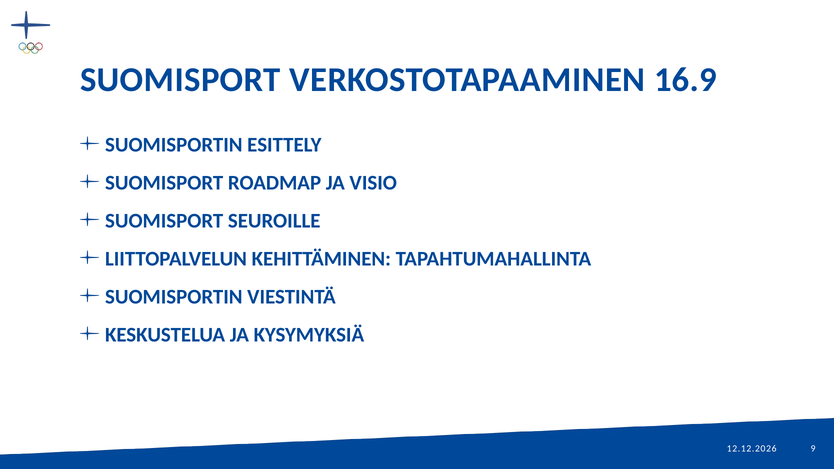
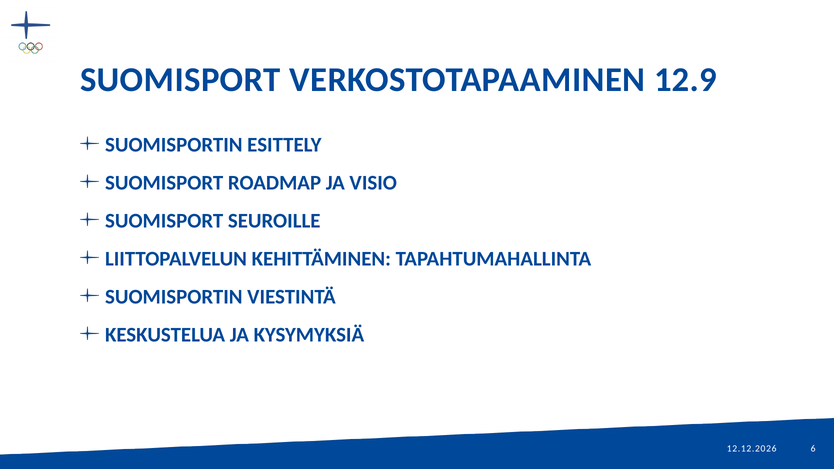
16.9: 16.9 -> 12.9
9: 9 -> 6
